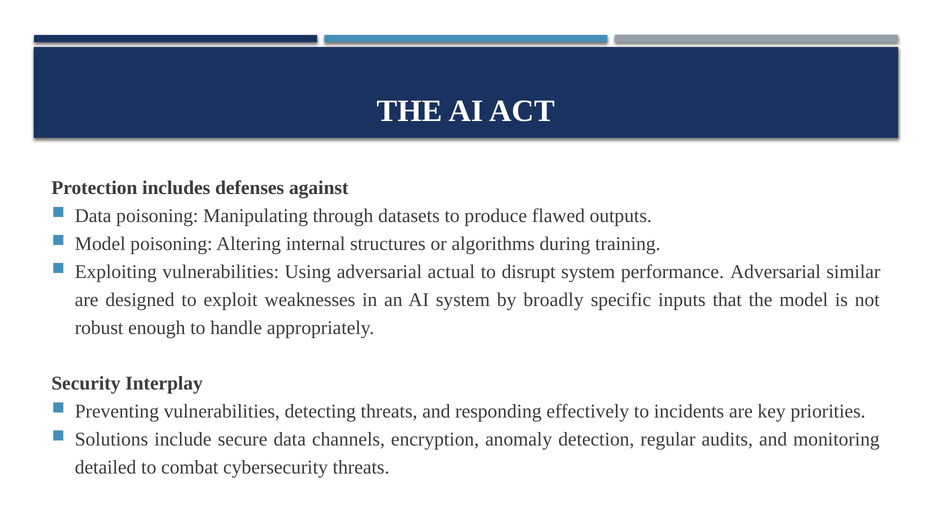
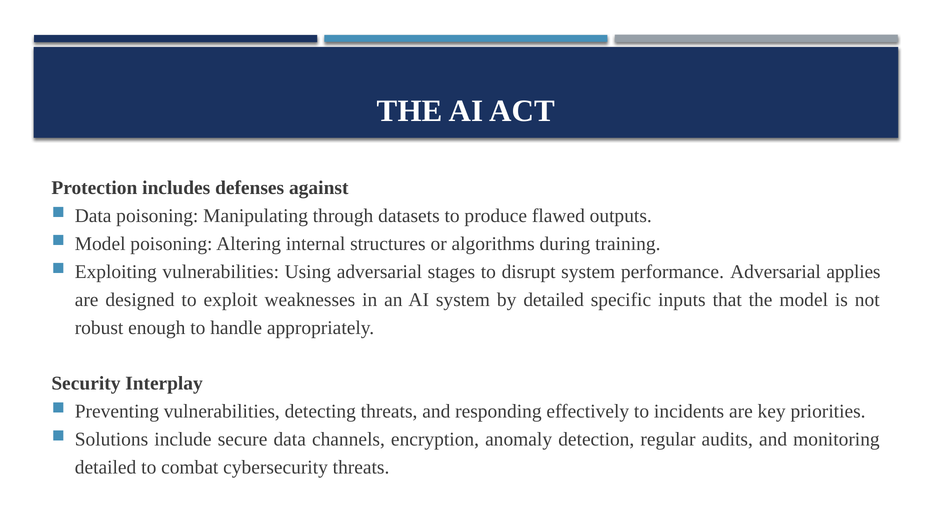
actual: actual -> stages
similar: similar -> applies
by broadly: broadly -> detailed
